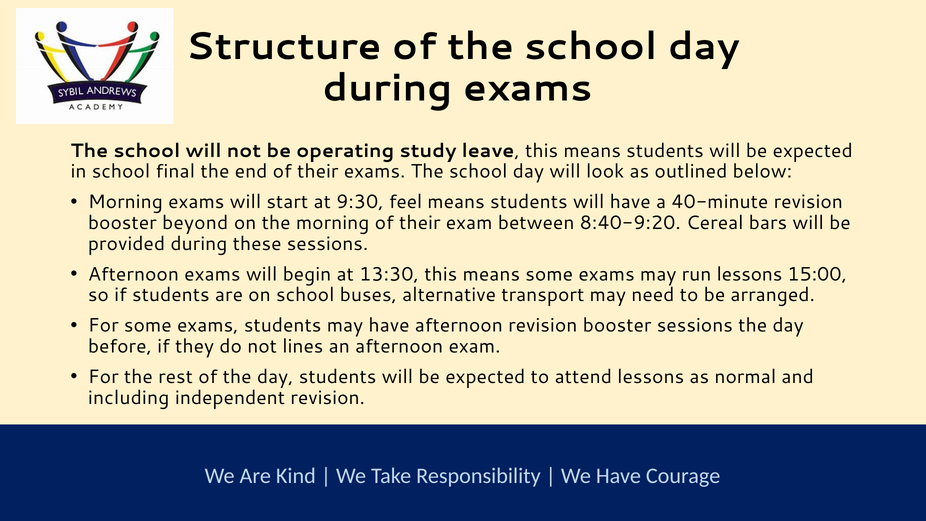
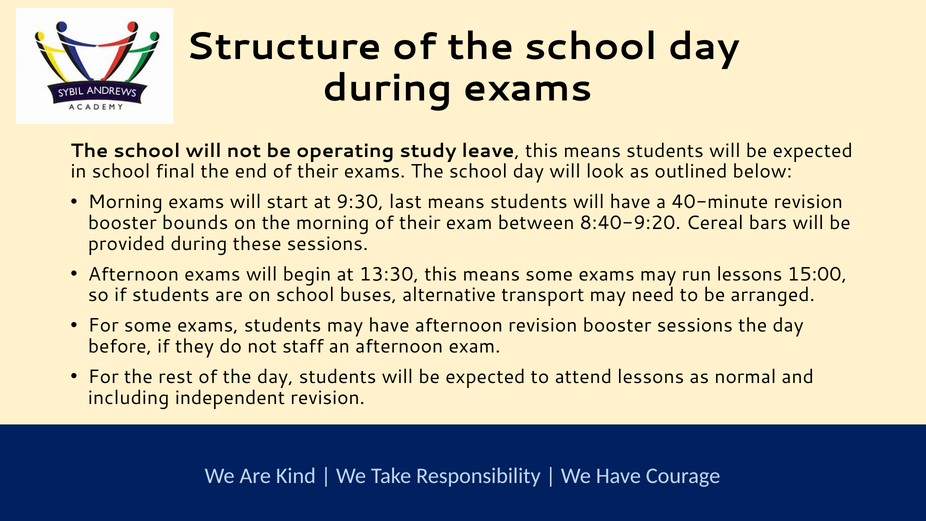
feel: feel -> last
beyond: beyond -> bounds
lines: lines -> staff
